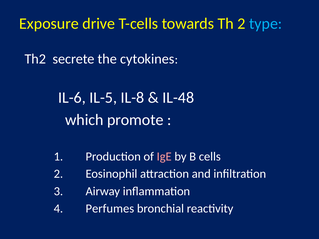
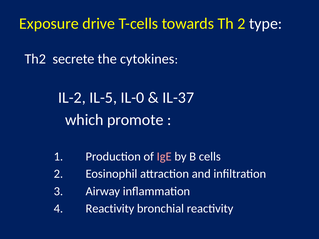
type colour: light blue -> white
IL-6: IL-6 -> IL-2
IL-8: IL-8 -> IL-0
IL-48: IL-48 -> IL-37
4 Perfumes: Perfumes -> Reactivity
